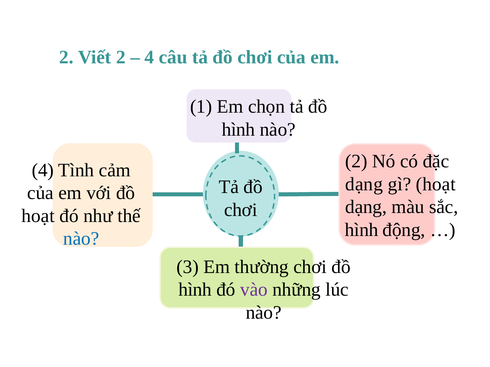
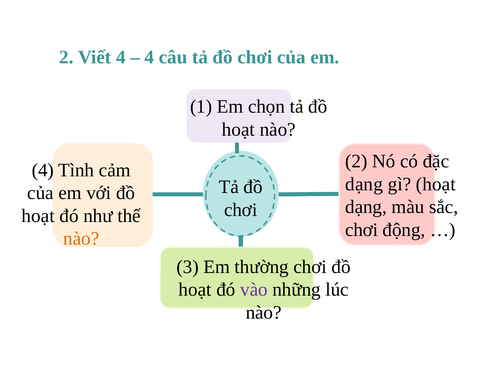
Viết 2: 2 -> 4
hình at (238, 130): hình -> hoạt
hình at (362, 230): hình -> chơi
nào at (81, 239) colour: blue -> orange
hình at (195, 290): hình -> hoạt
